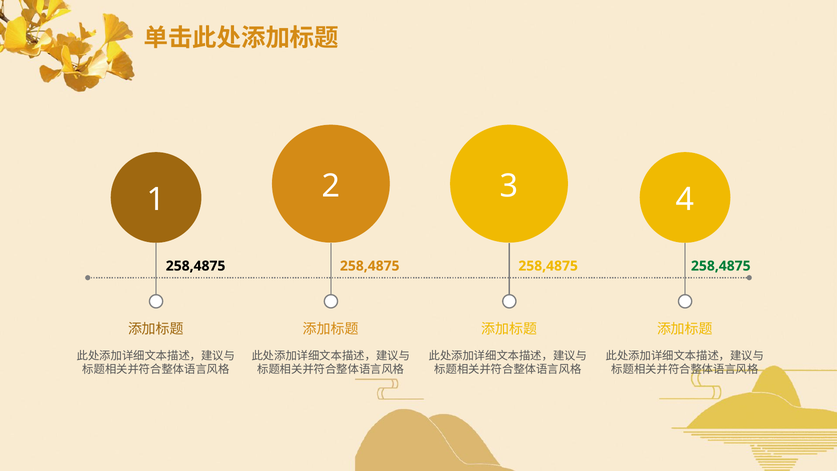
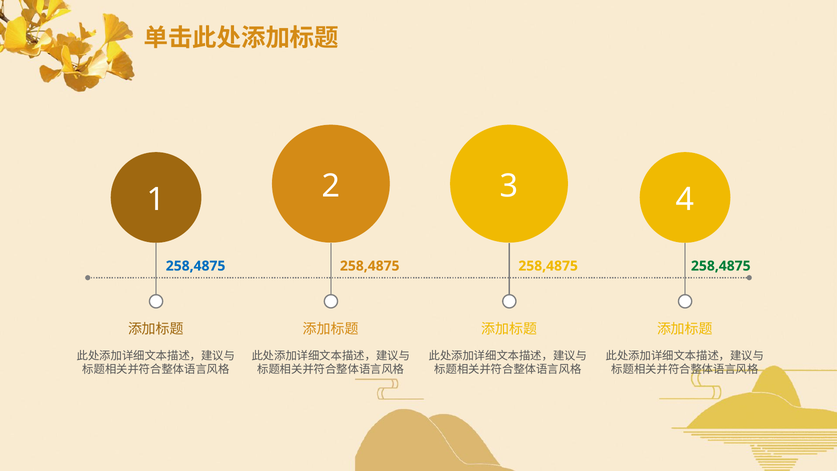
258,4875 at (196, 266) colour: black -> blue
